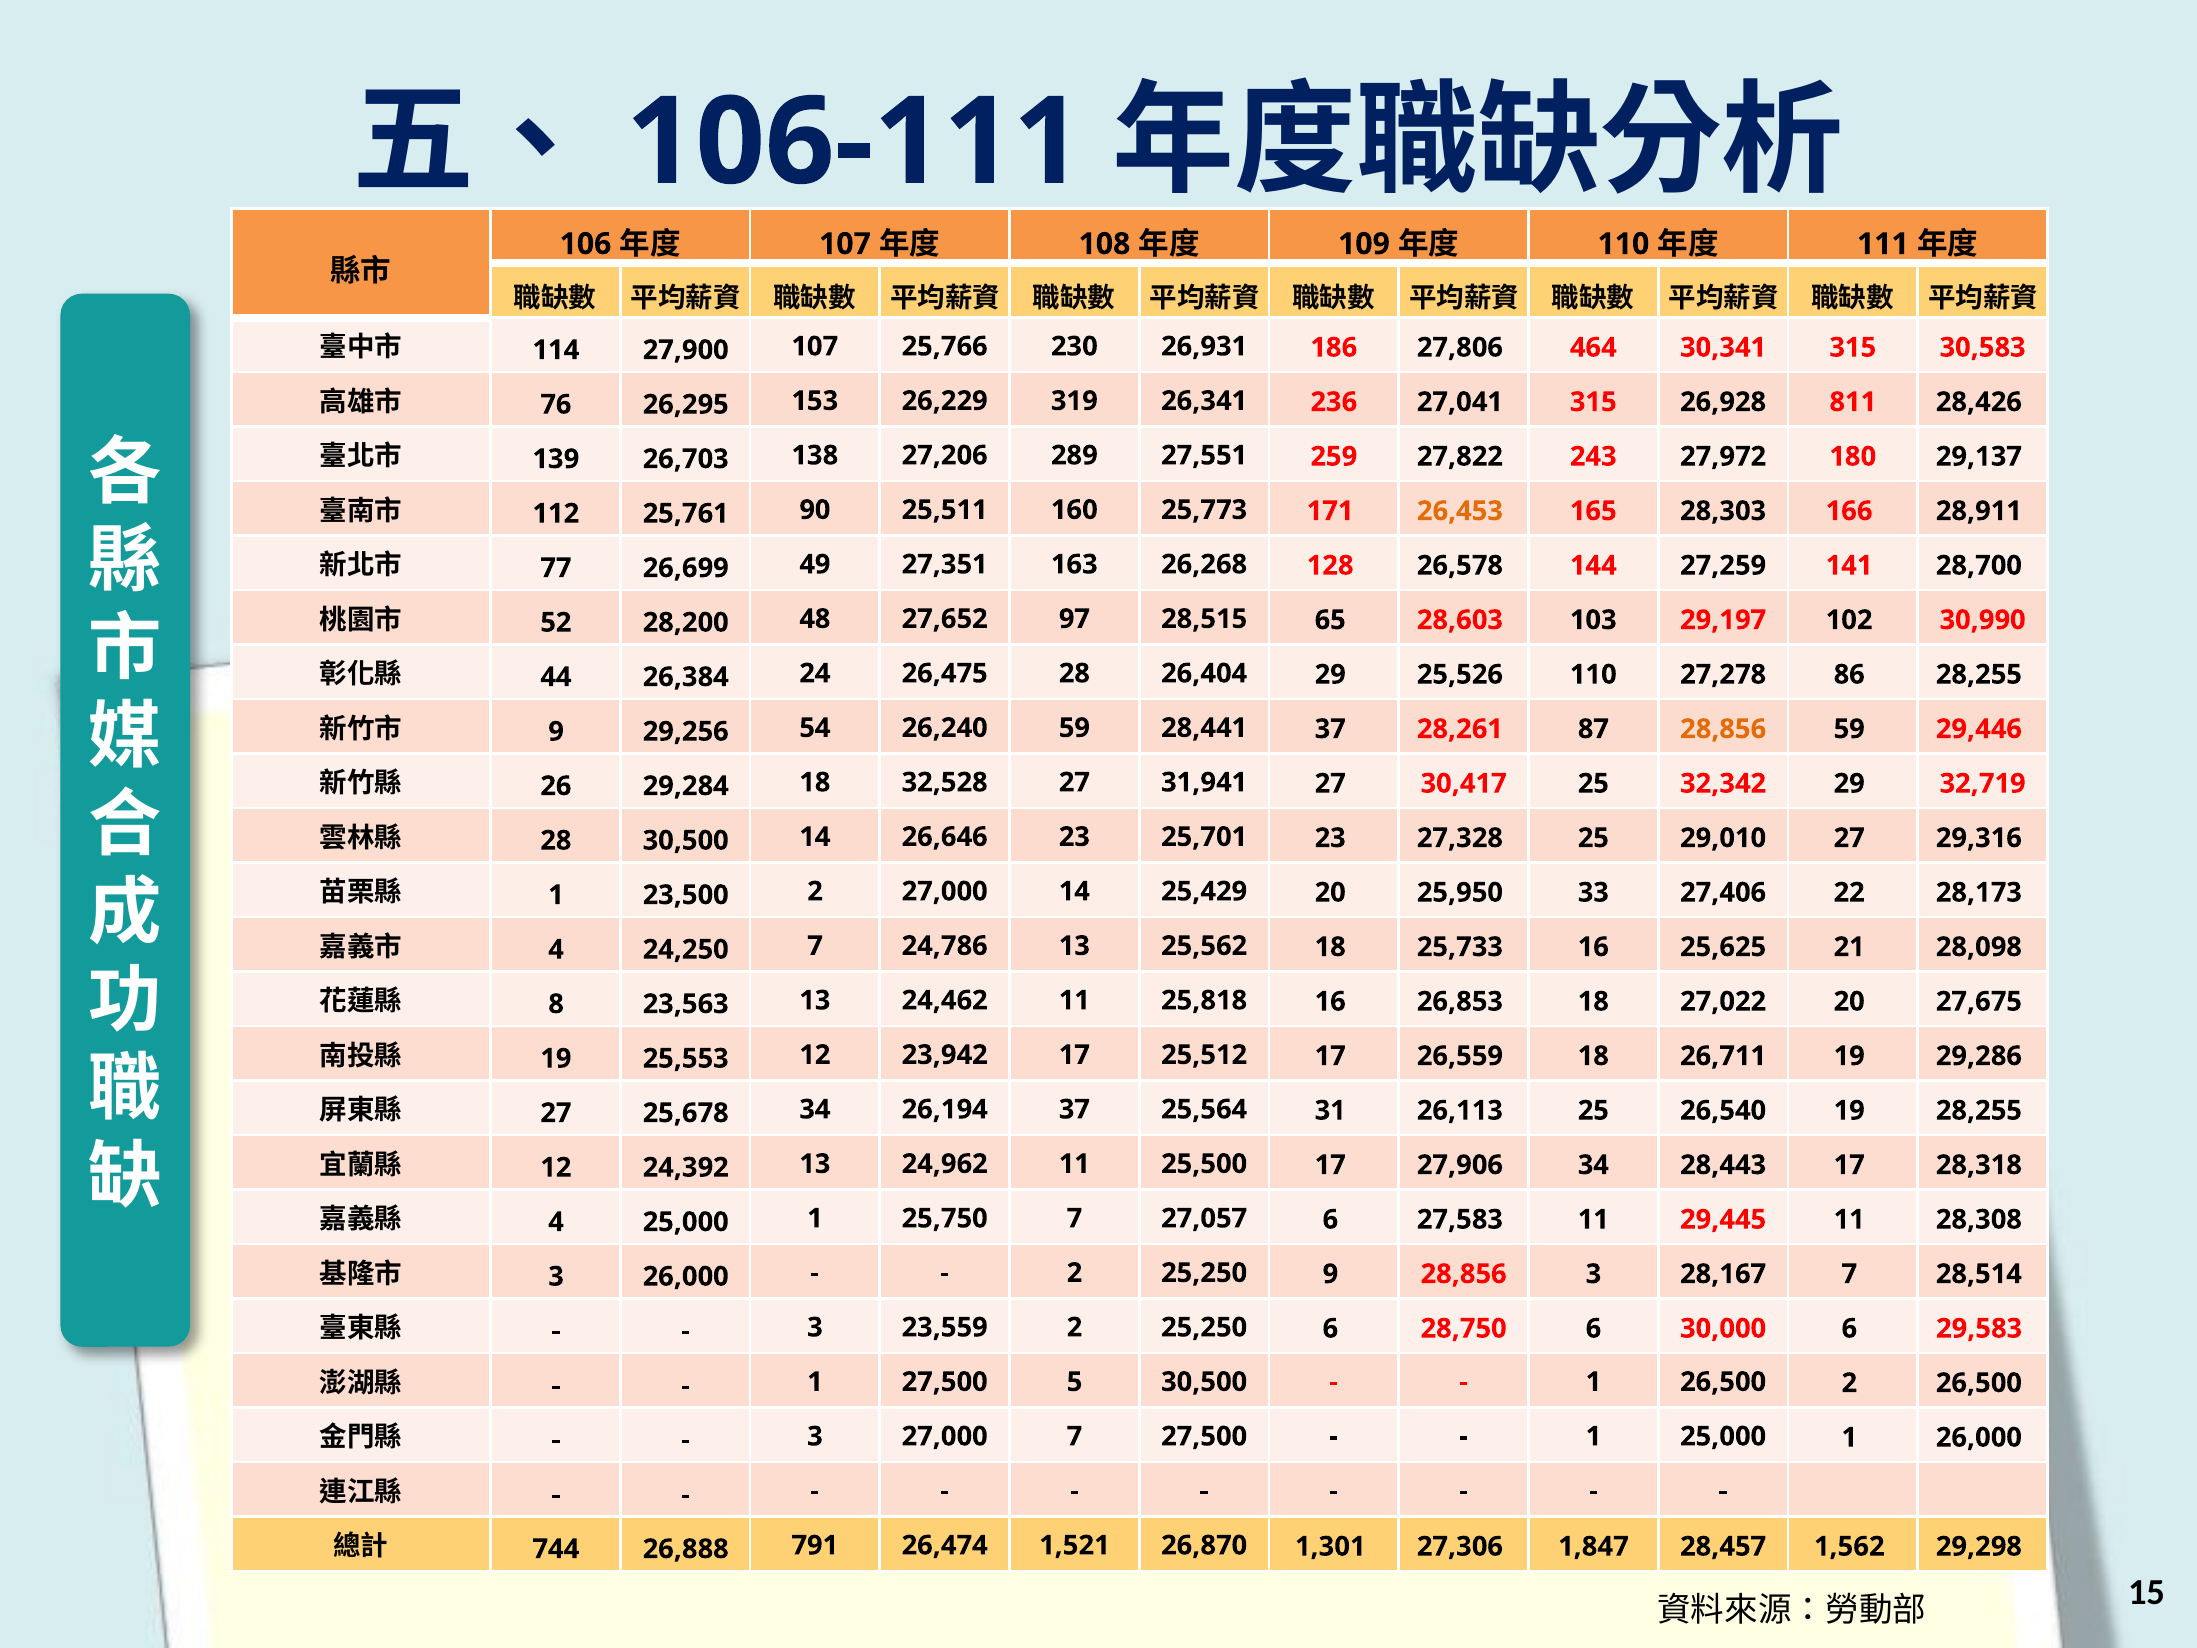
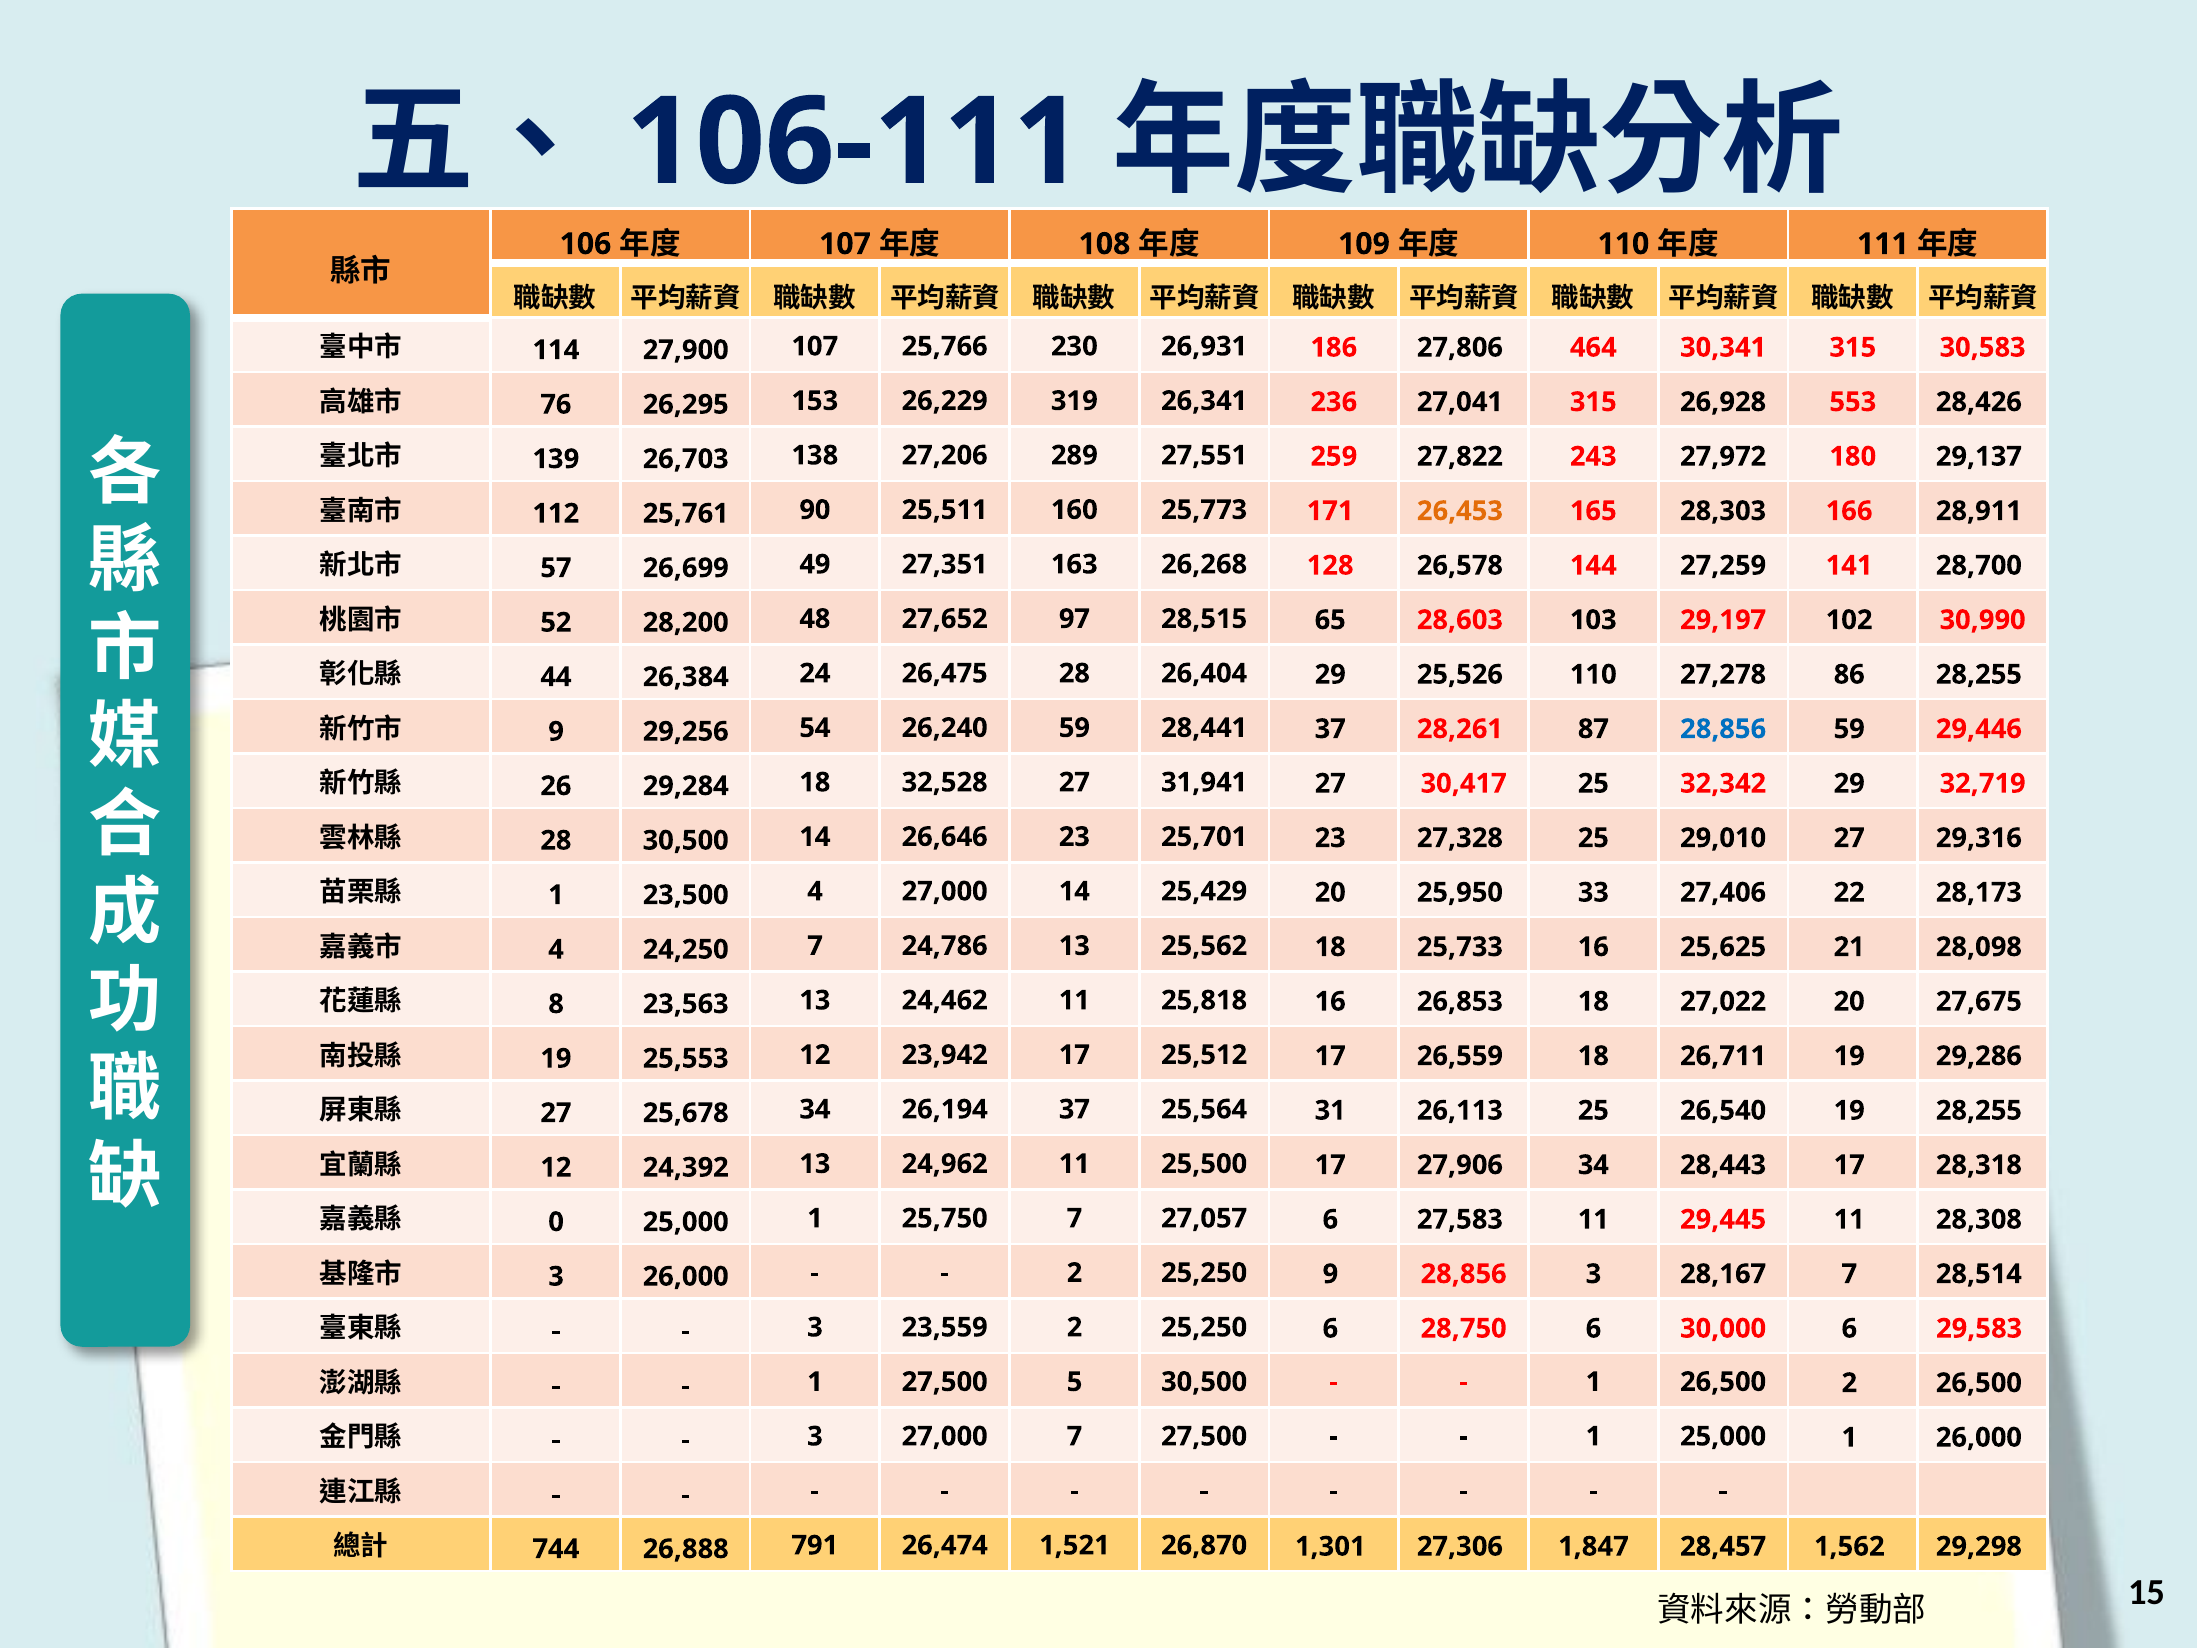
811: 811 -> 553
77: 77 -> 57
28,856 at (1723, 729) colour: orange -> blue
23,500 2: 2 -> 4
4 at (556, 1222): 4 -> 0
